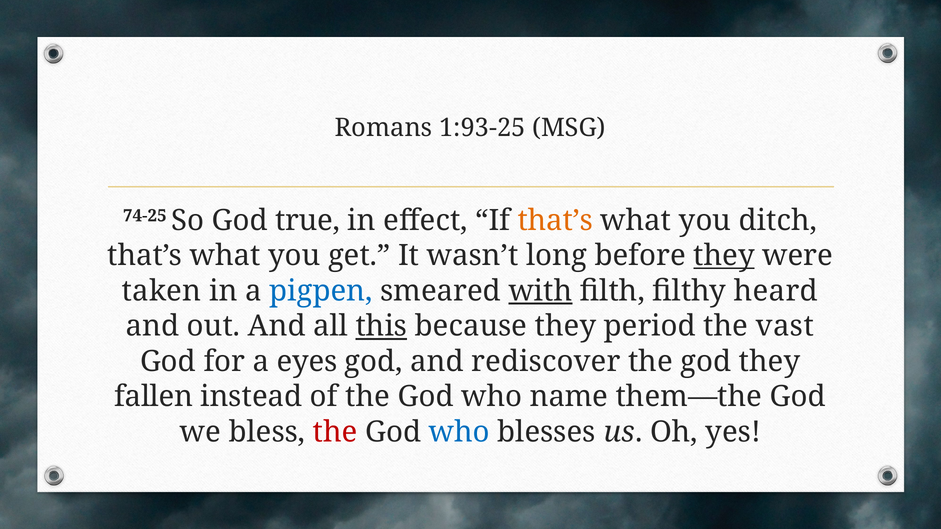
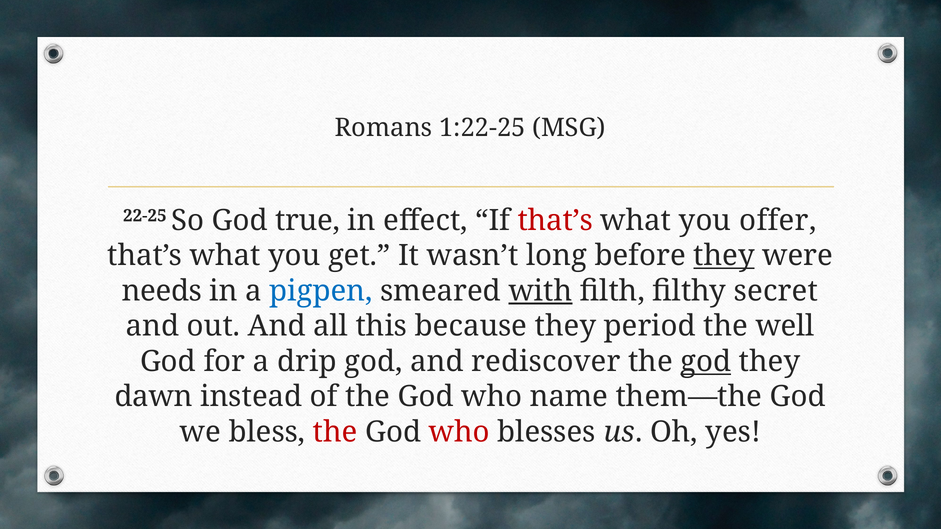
1:93-25: 1:93-25 -> 1:22-25
74-25: 74-25 -> 22-25
that’s at (555, 221) colour: orange -> red
ditch: ditch -> offer
taken: taken -> needs
heard: heard -> secret
this underline: present -> none
vast: vast -> well
eyes: eyes -> drip
god at (706, 362) underline: none -> present
fallen: fallen -> dawn
who at (459, 432) colour: blue -> red
